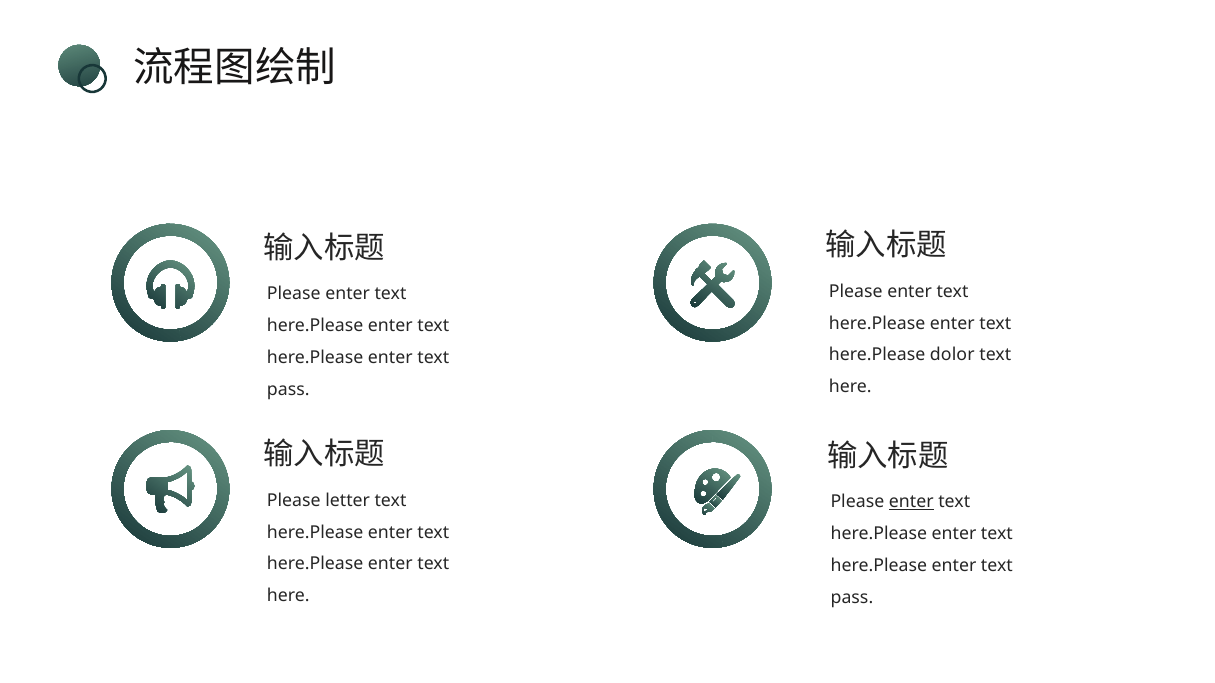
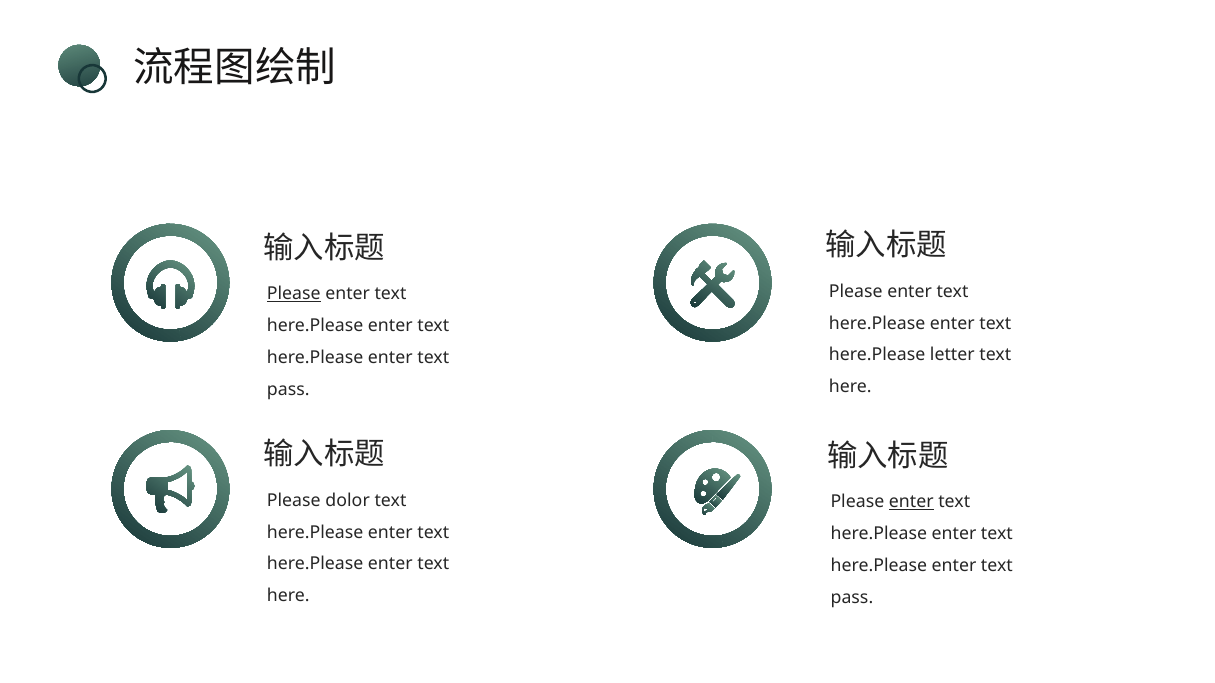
Please at (294, 294) underline: none -> present
dolor: dolor -> letter
letter: letter -> dolor
